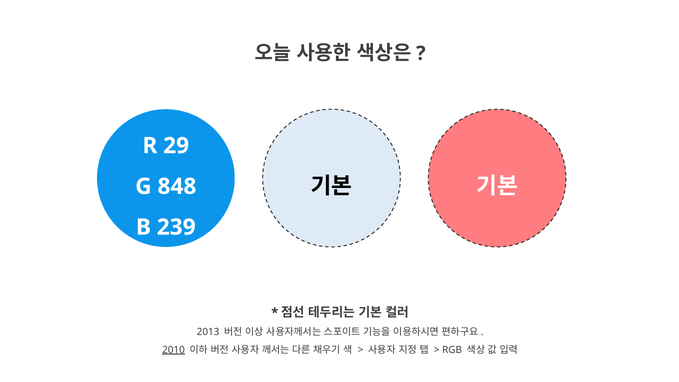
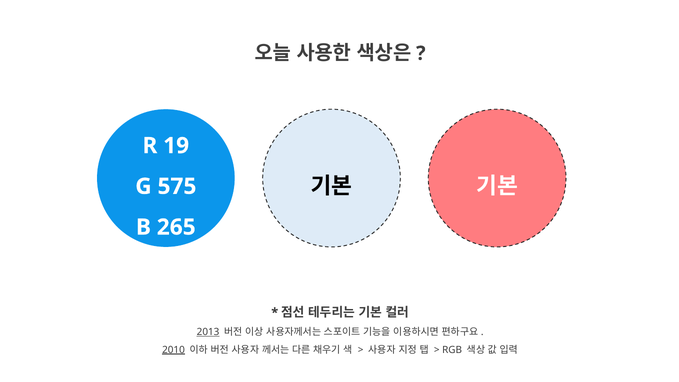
29: 29 -> 19
848: 848 -> 575
239: 239 -> 265
2013 underline: none -> present
